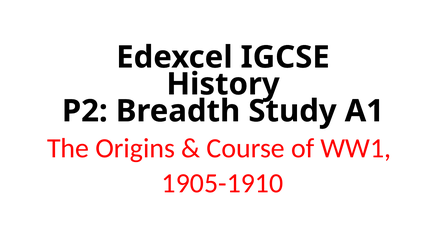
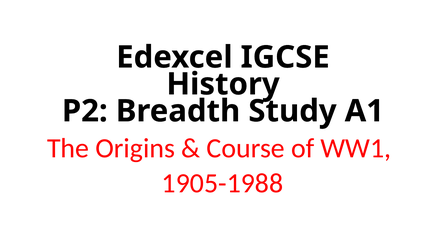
1905-1910: 1905-1910 -> 1905-1988
